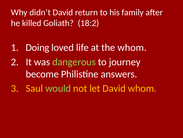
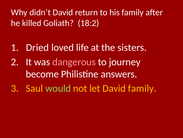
Doing: Doing -> Dried
the whom: whom -> sisters
dangerous colour: light green -> pink
David whom: whom -> family
